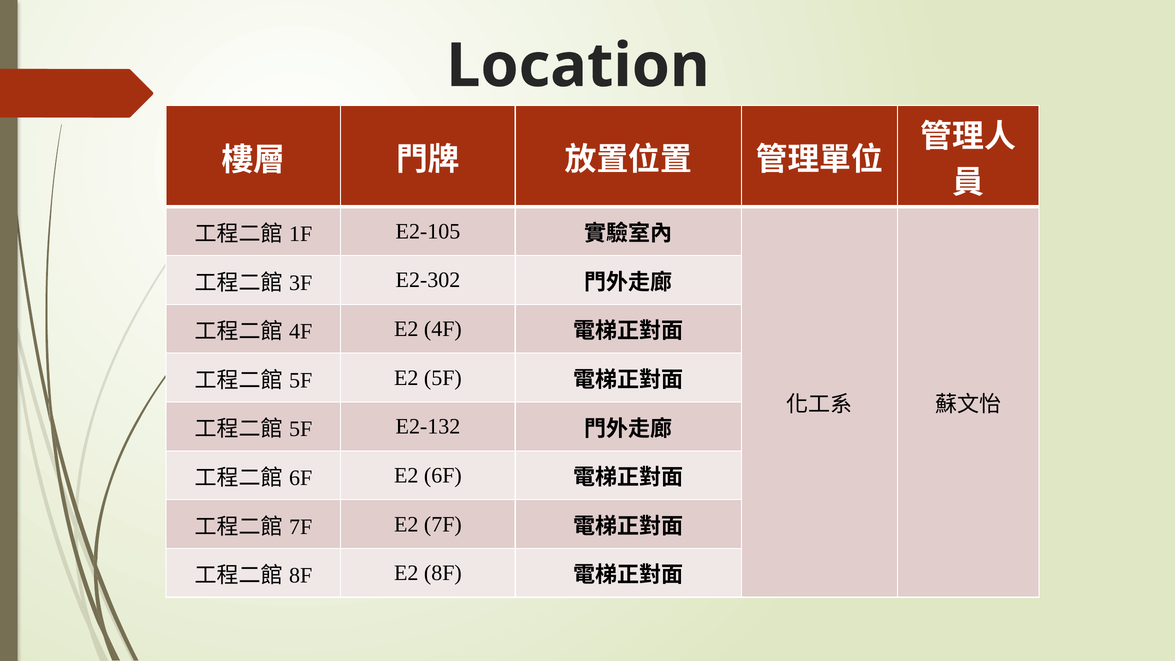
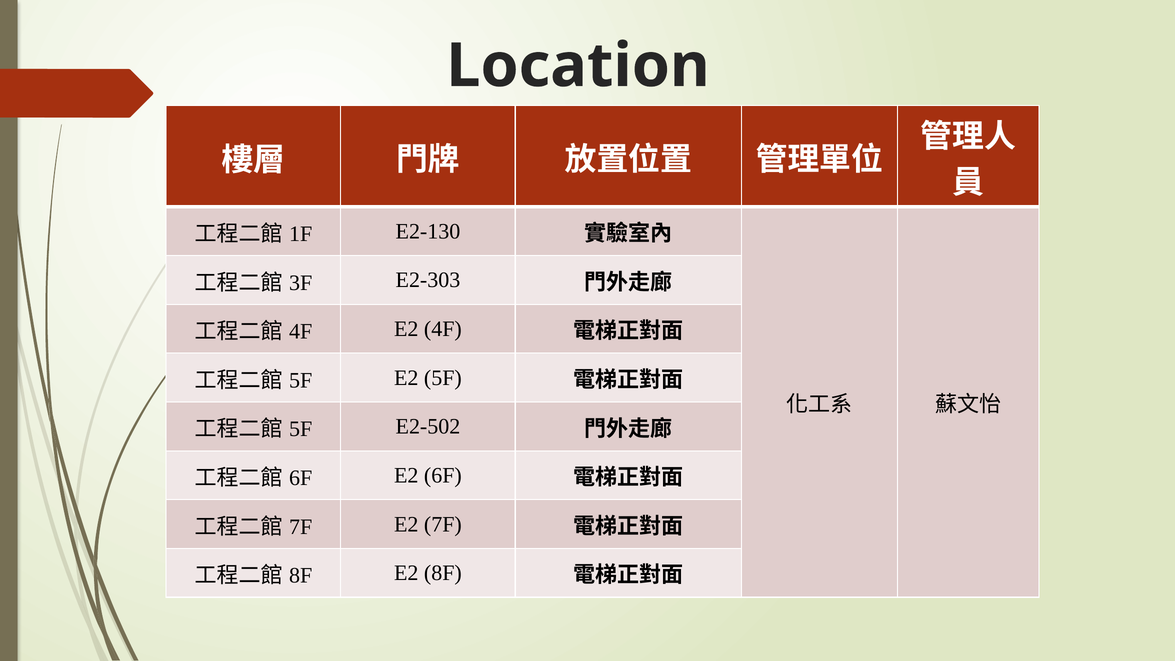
E2-105: E2-105 -> E2-130
E2-302: E2-302 -> E2-303
E2-132: E2-132 -> E2-502
